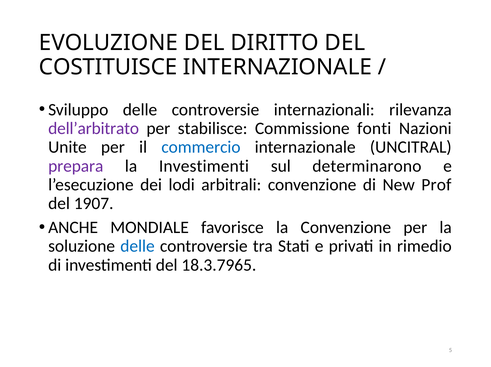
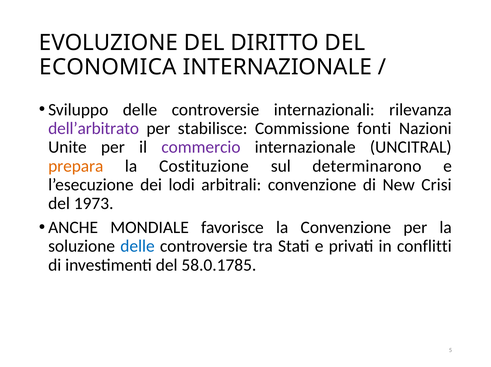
COSTITUISCE: COSTITUISCE -> ECONOMICA
commercio colour: blue -> purple
prepara colour: purple -> orange
la Investimenti: Investimenti -> Costituzione
Prof: Prof -> Crisi
1907: 1907 -> 1973
rimedio: rimedio -> conflitti
18.3.7965: 18.3.7965 -> 58.0.1785
